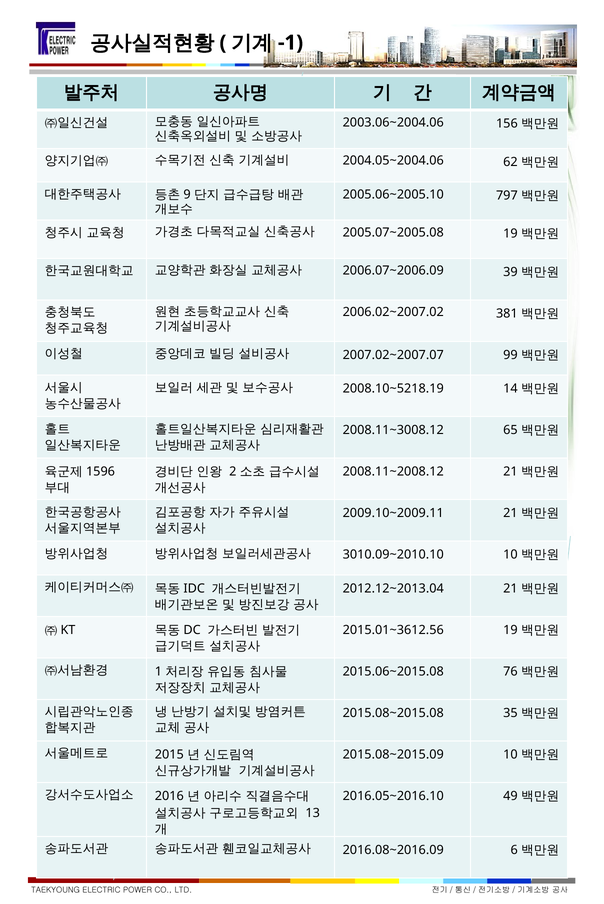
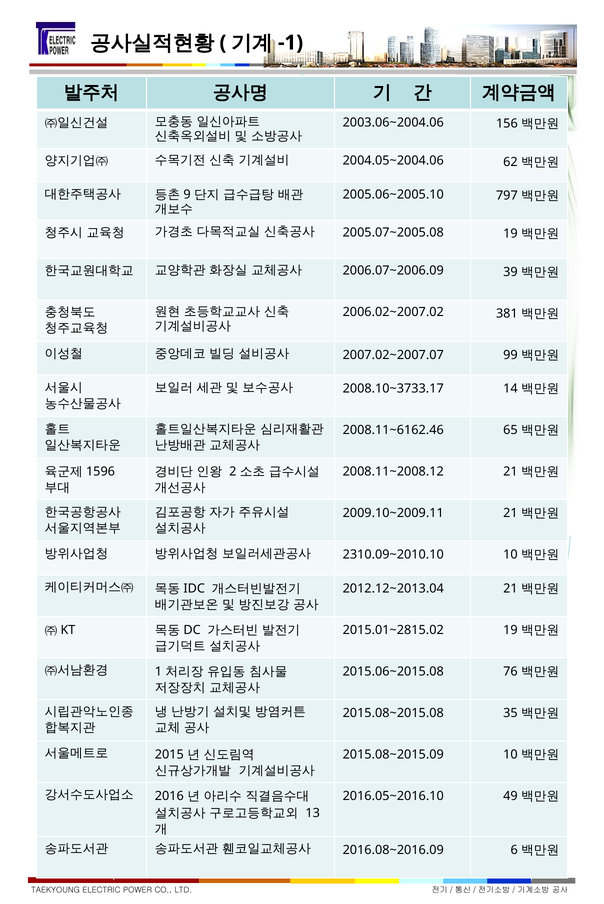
2008.10~5218.19: 2008.10~5218.19 -> 2008.10~3733.17
2008.11~3008.12: 2008.11~3008.12 -> 2008.11~6162.46
3010.09~2010.10: 3010.09~2010.10 -> 2310.09~2010.10
2015.01~3612.56: 2015.01~3612.56 -> 2015.01~2815.02
